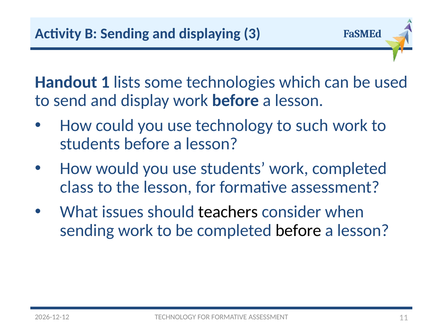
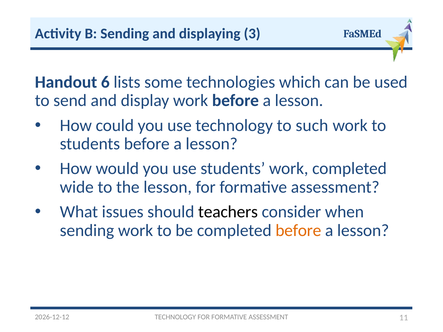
1: 1 -> 6
class: class -> wide
before at (298, 231) colour: black -> orange
